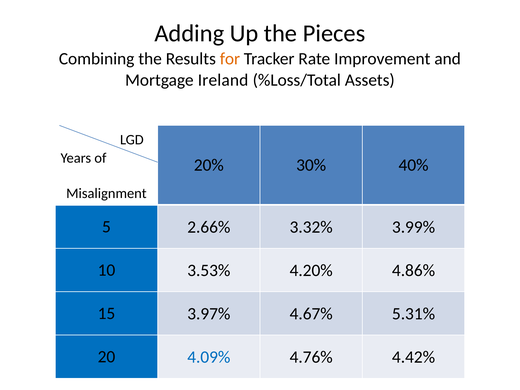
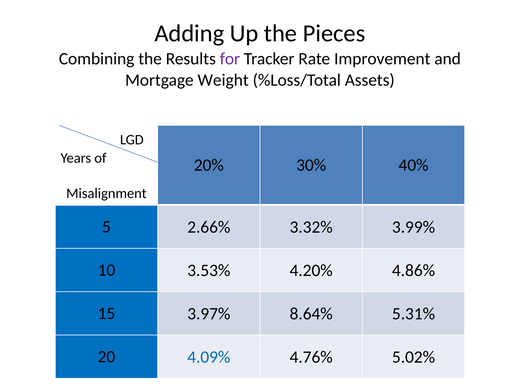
for colour: orange -> purple
Ireland: Ireland -> Weight
4.67%: 4.67% -> 8.64%
4.42%: 4.42% -> 5.02%
